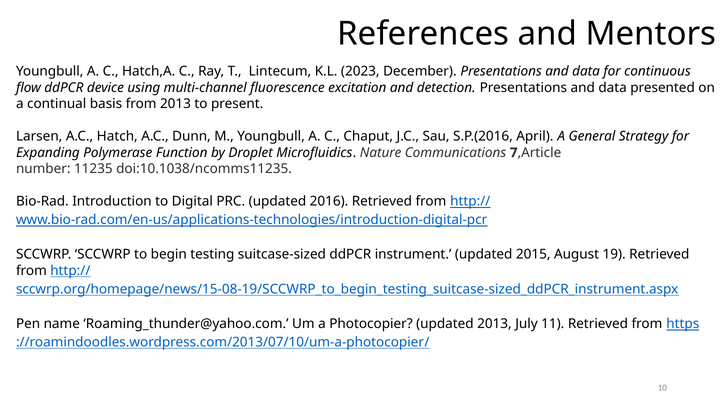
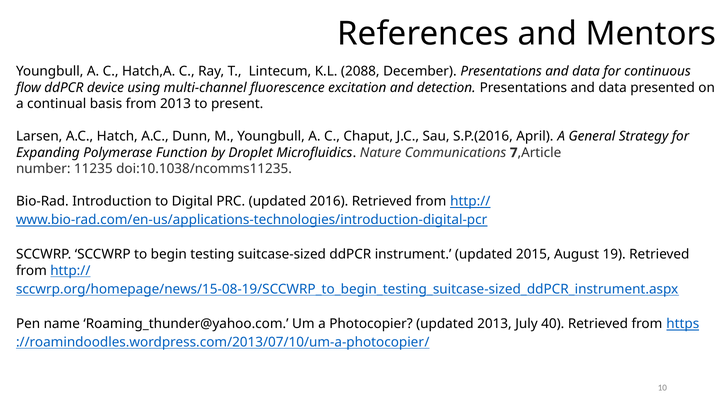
2023: 2023 -> 2088
11: 11 -> 40
